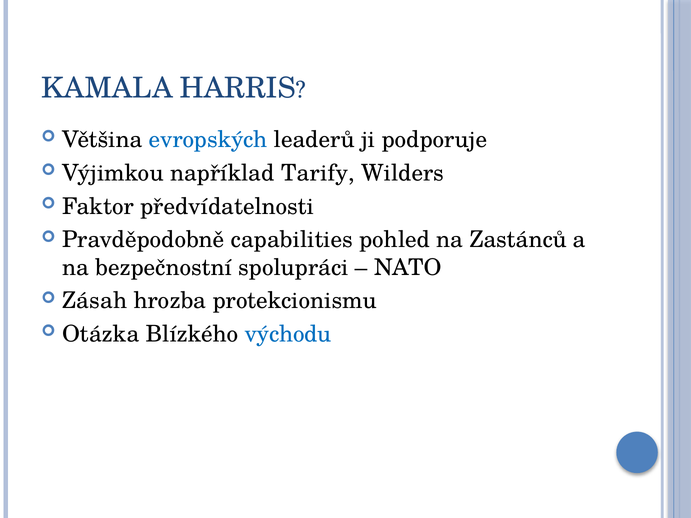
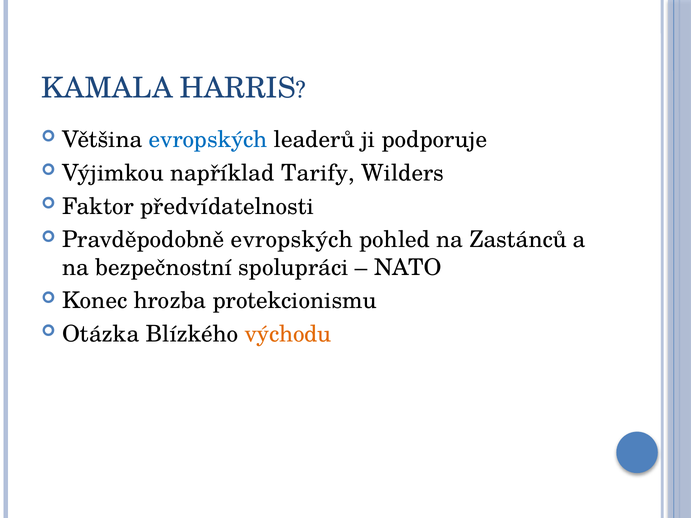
Pravděpodobně capabilities: capabilities -> evropských
Zásah: Zásah -> Konec
východu colour: blue -> orange
